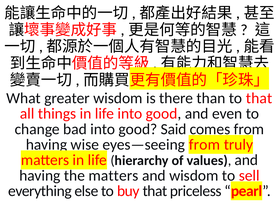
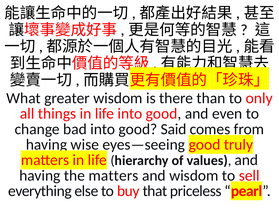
to that: that -> only
eyes—seeing from: from -> good
